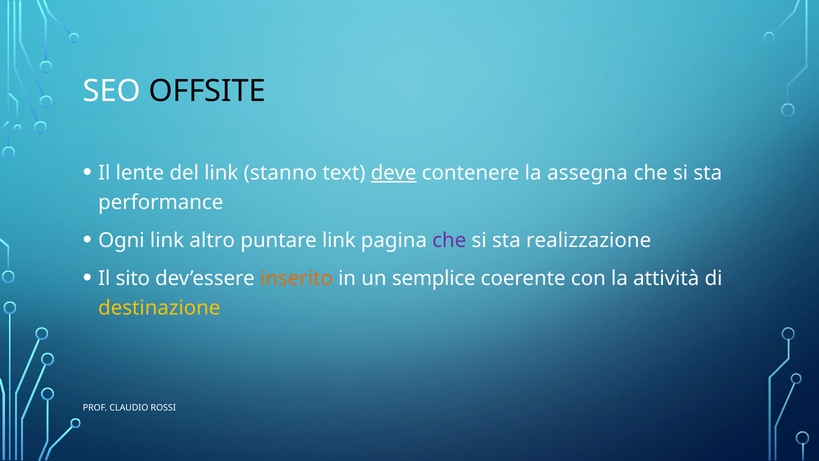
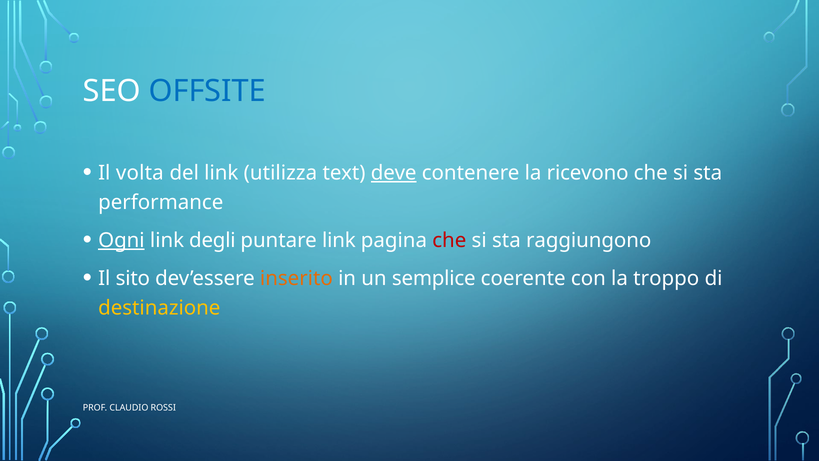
OFFSITE colour: black -> blue
lente: lente -> volta
stanno: stanno -> utilizza
assegna: assegna -> ricevono
Ogni underline: none -> present
altro: altro -> degli
che at (449, 240) colour: purple -> red
realizzazione: realizzazione -> raggiungono
attività: attività -> troppo
